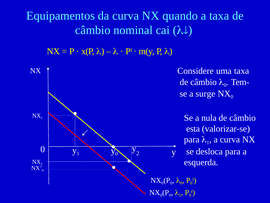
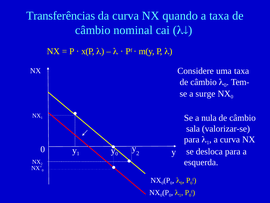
Equipamentos: Equipamentos -> Transferências
esta: esta -> sala
